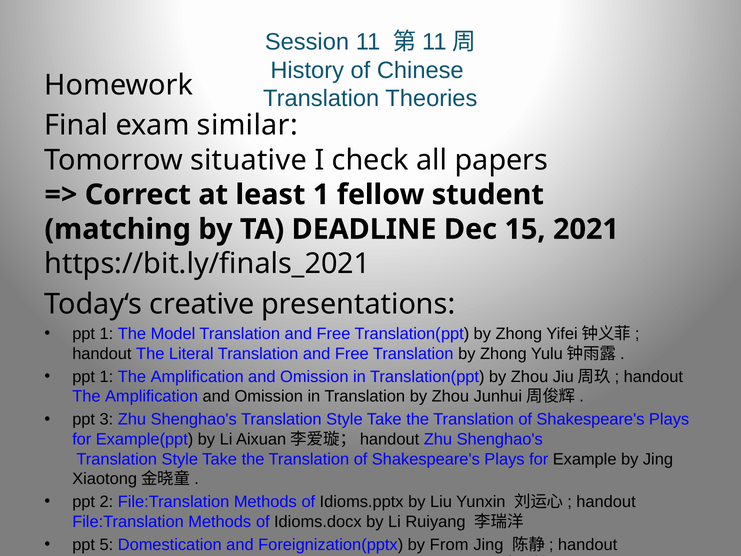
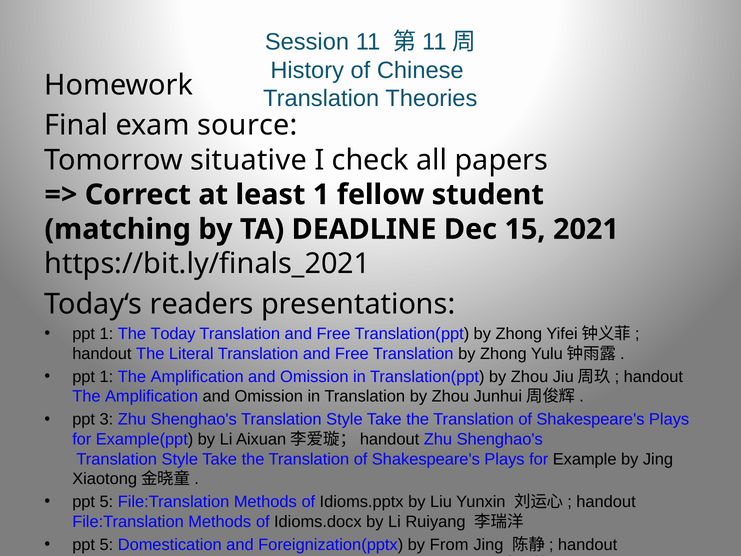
similar: similar -> source
creative: creative -> readers
Model: Model -> Today
2 at (106, 502): 2 -> 5
